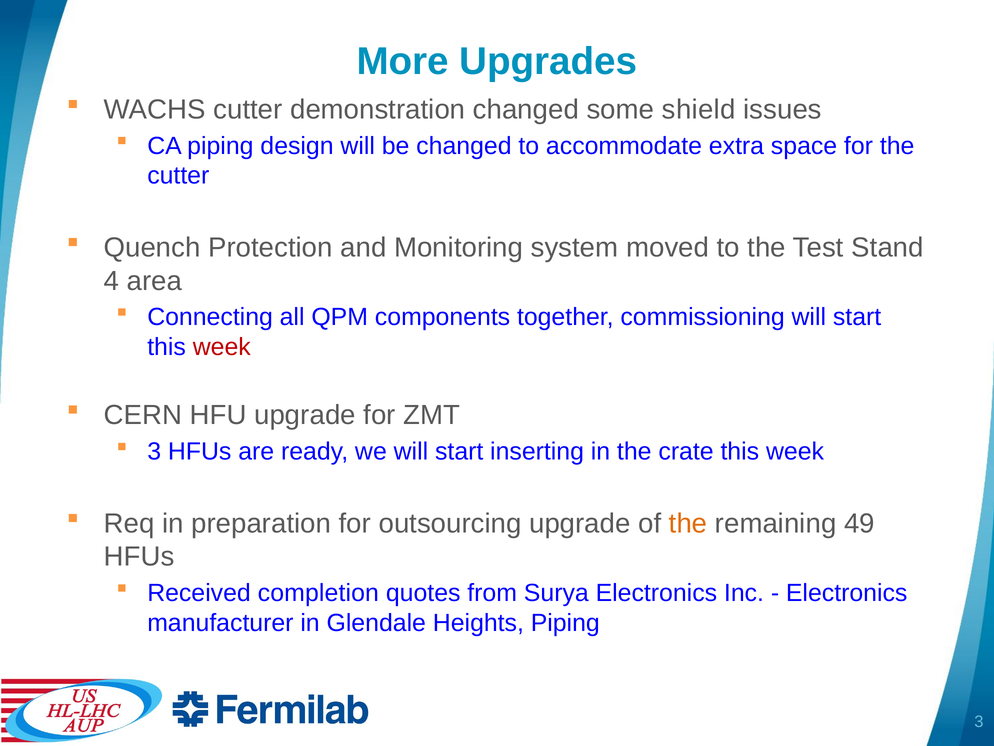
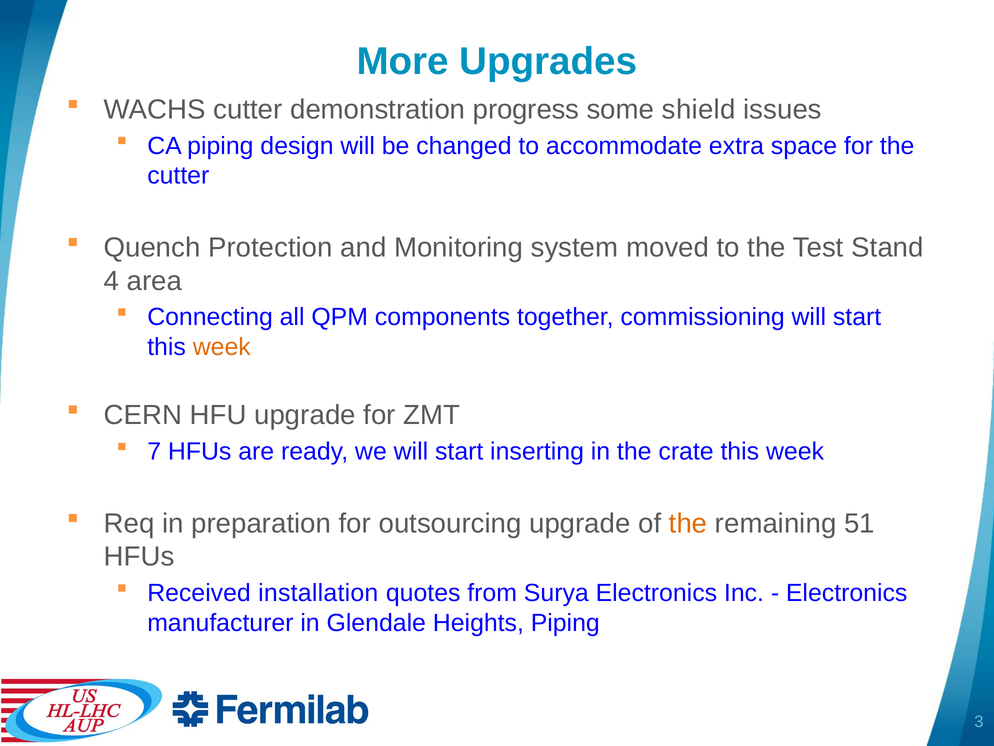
demonstration changed: changed -> progress
week at (222, 347) colour: red -> orange
3 at (154, 451): 3 -> 7
49: 49 -> 51
completion: completion -> installation
